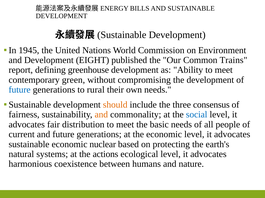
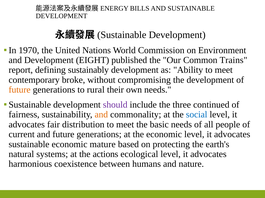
1945: 1945 -> 1970
greenhouse: greenhouse -> sustainably
green: green -> broke
future at (20, 90) colour: blue -> orange
should colour: orange -> purple
consensus: consensus -> continued
nuclear: nuclear -> mature
